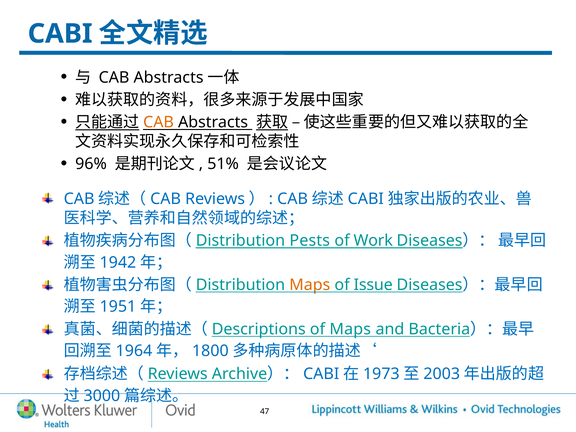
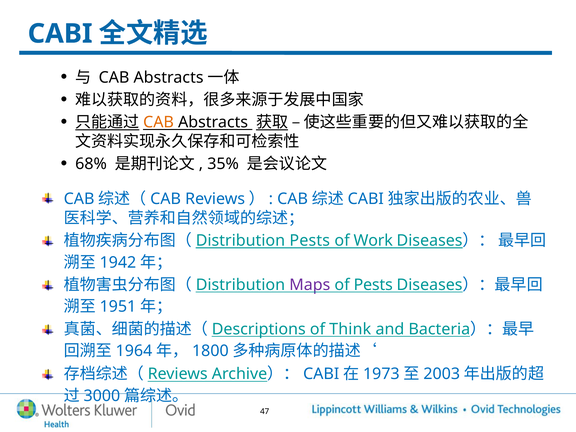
96%: 96% -> 68%
51%: 51% -> 35%
Maps at (310, 285) colour: orange -> purple
of Issue: Issue -> Pests
of Maps: Maps -> Think
